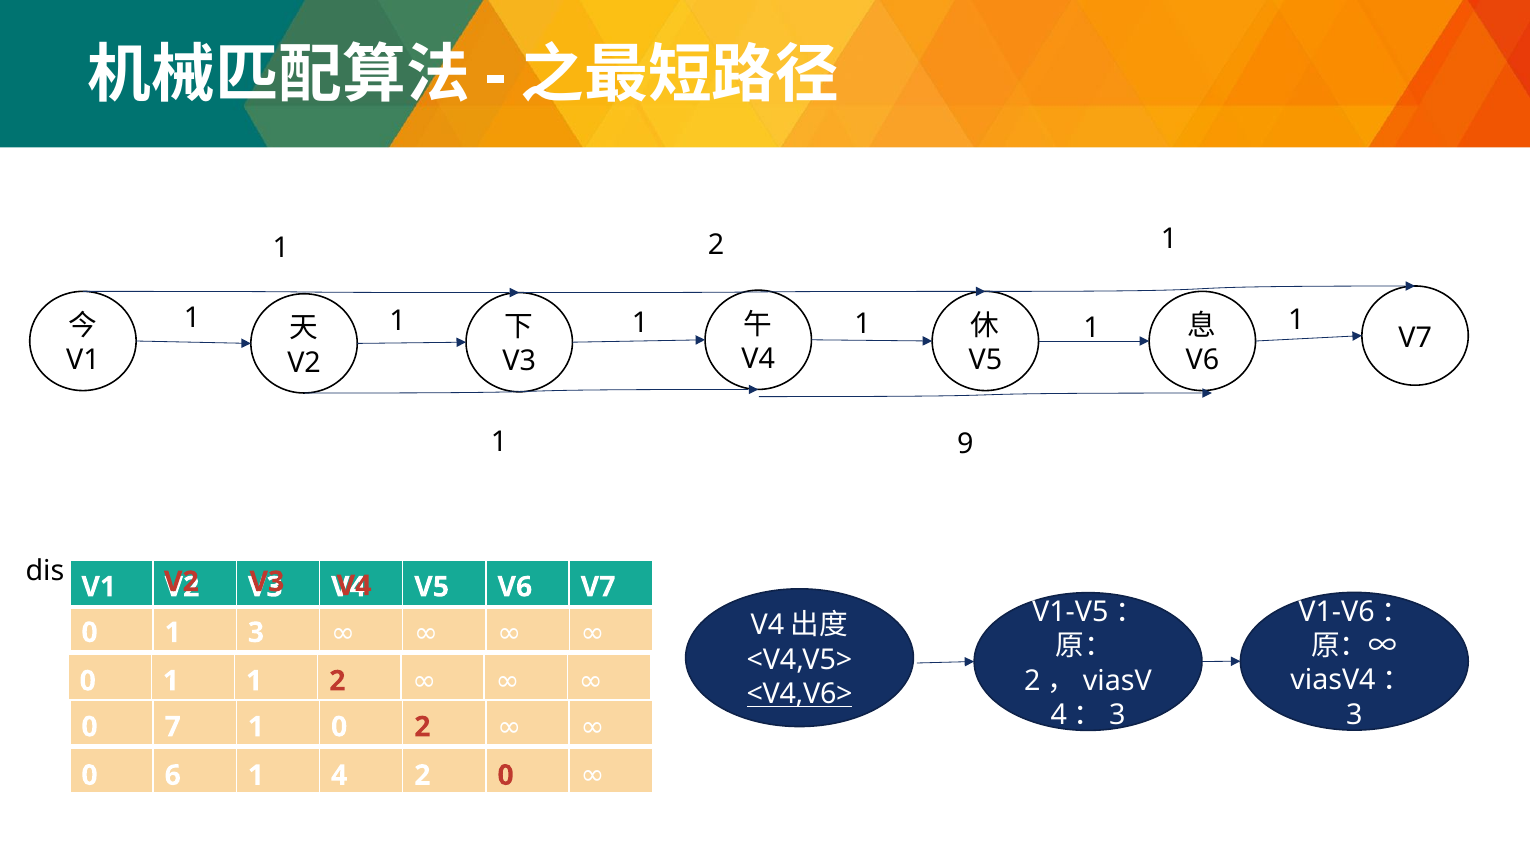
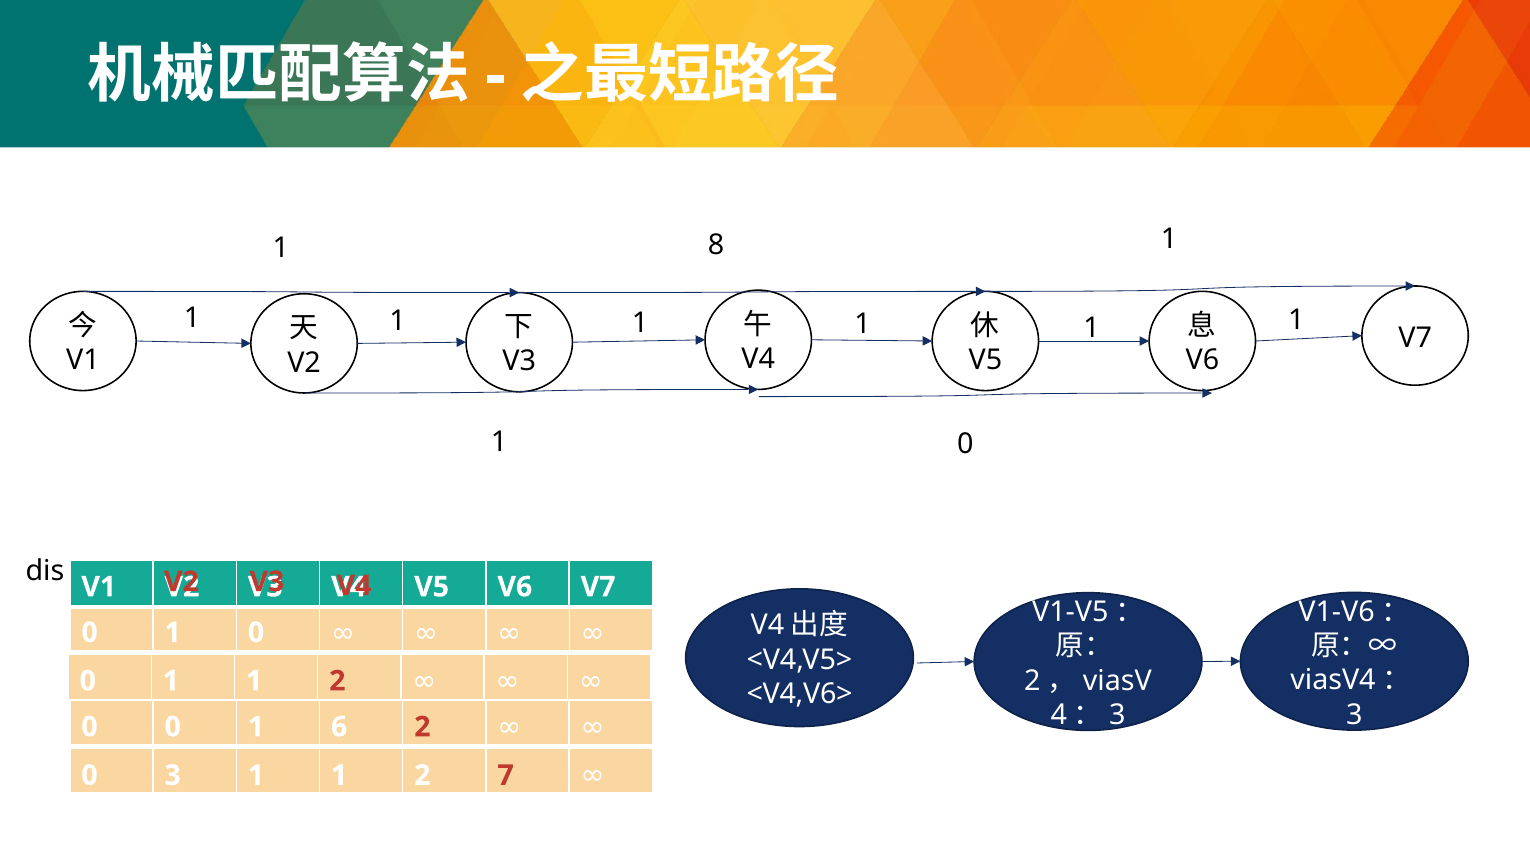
2 at (716, 245): 2 -> 8
9 at (965, 444): 9 -> 0
0 1 3: 3 -> 0
<V4,V6> underline: present -> none
0 7: 7 -> 0
1 0: 0 -> 6
0 6: 6 -> 3
4 at (339, 775): 4 -> 1
2 0: 0 -> 7
